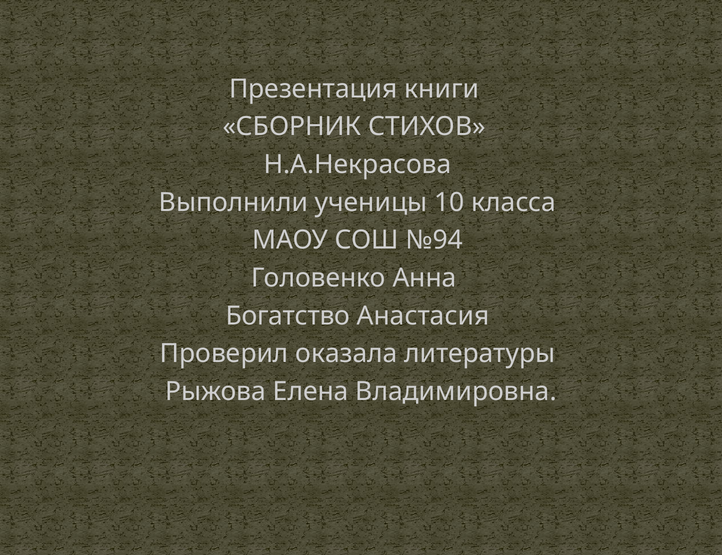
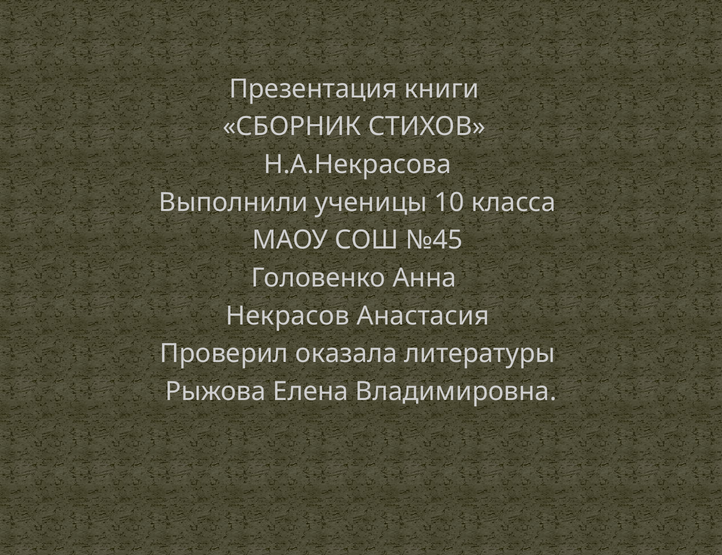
№94: №94 -> №45
Богатство: Богатство -> Некрасов
